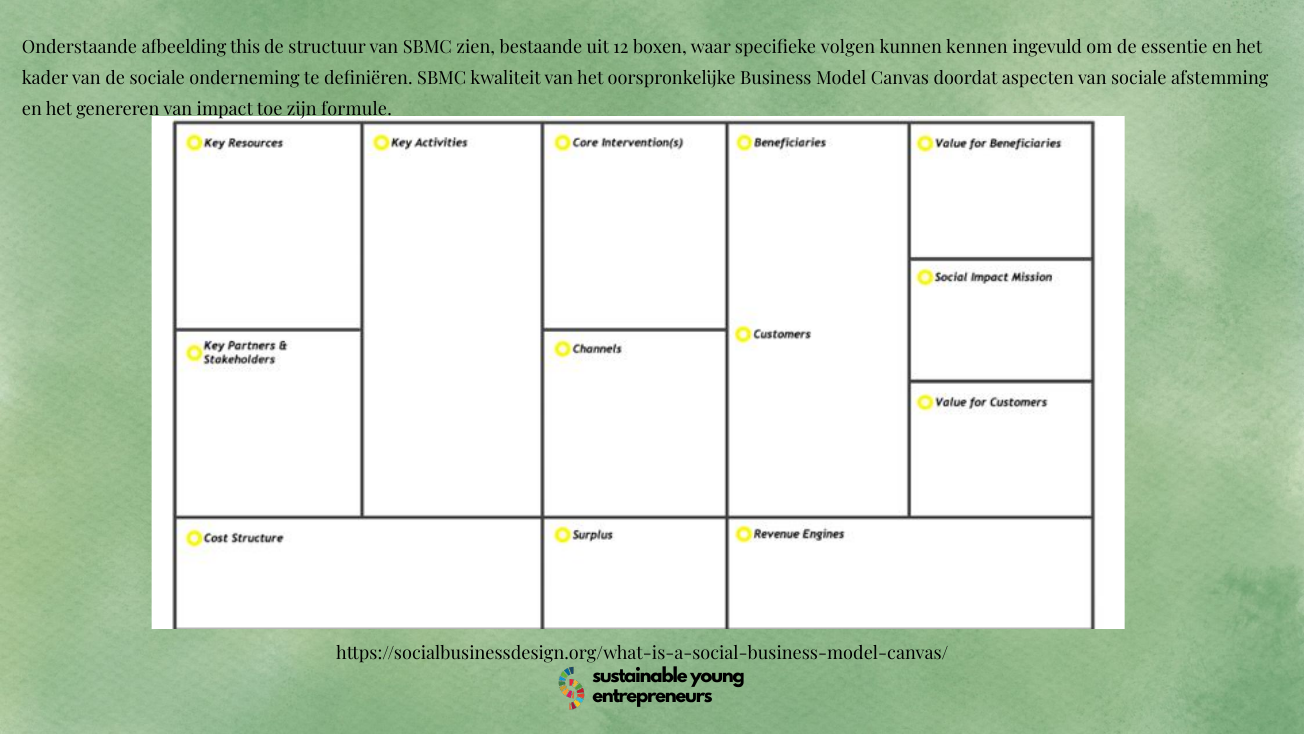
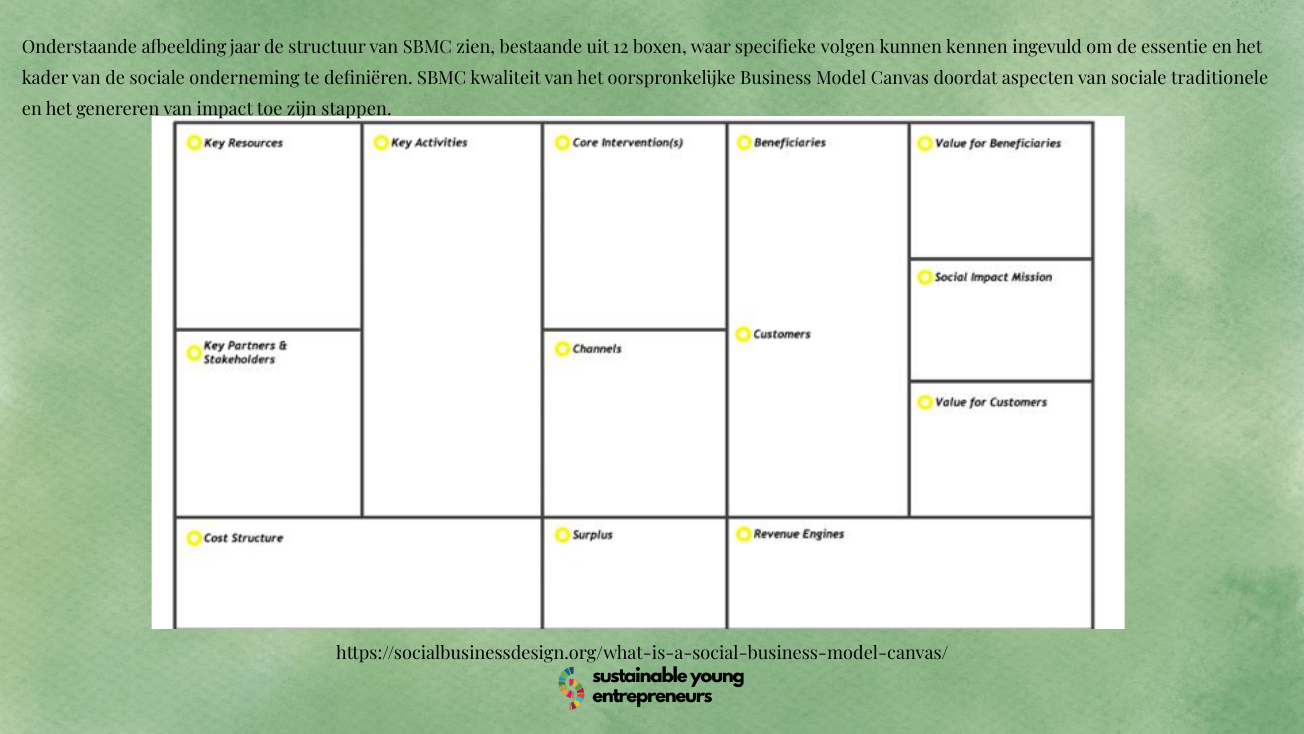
this: this -> jaar
afstemming: afstemming -> traditionele
formule: formule -> stappen
